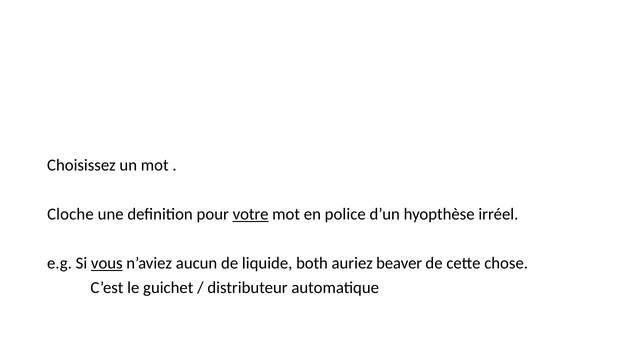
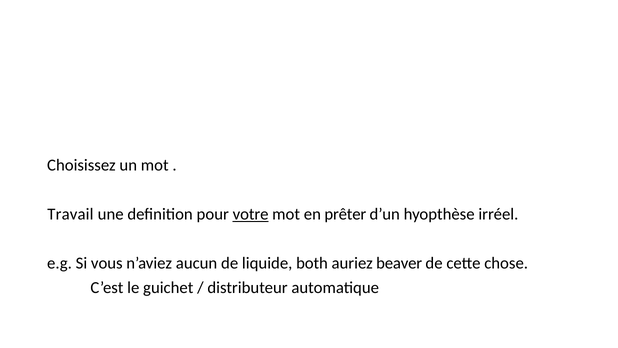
Cloche: Cloche -> Travail
police: police -> prêter
vous underline: present -> none
